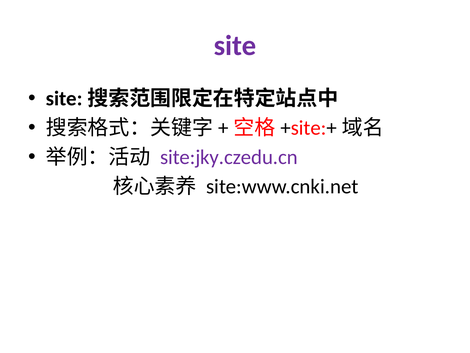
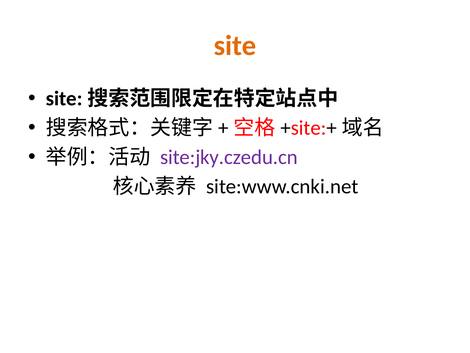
site colour: purple -> orange
